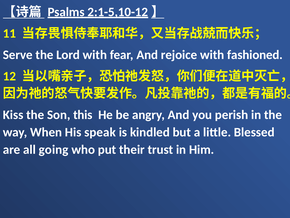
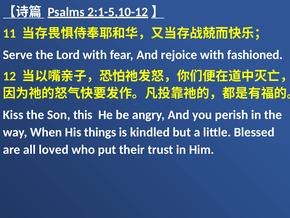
speak: speak -> things
going: going -> loved
